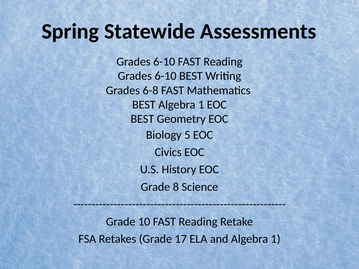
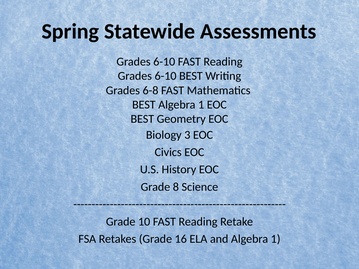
5: 5 -> 3
17: 17 -> 16
